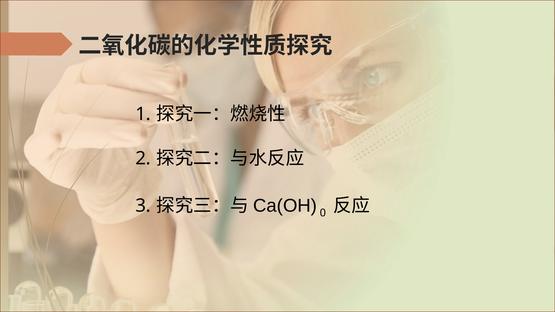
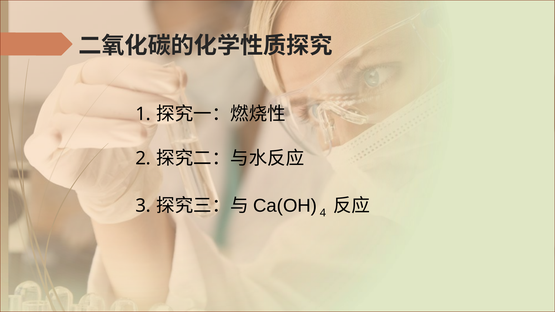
0: 0 -> 4
